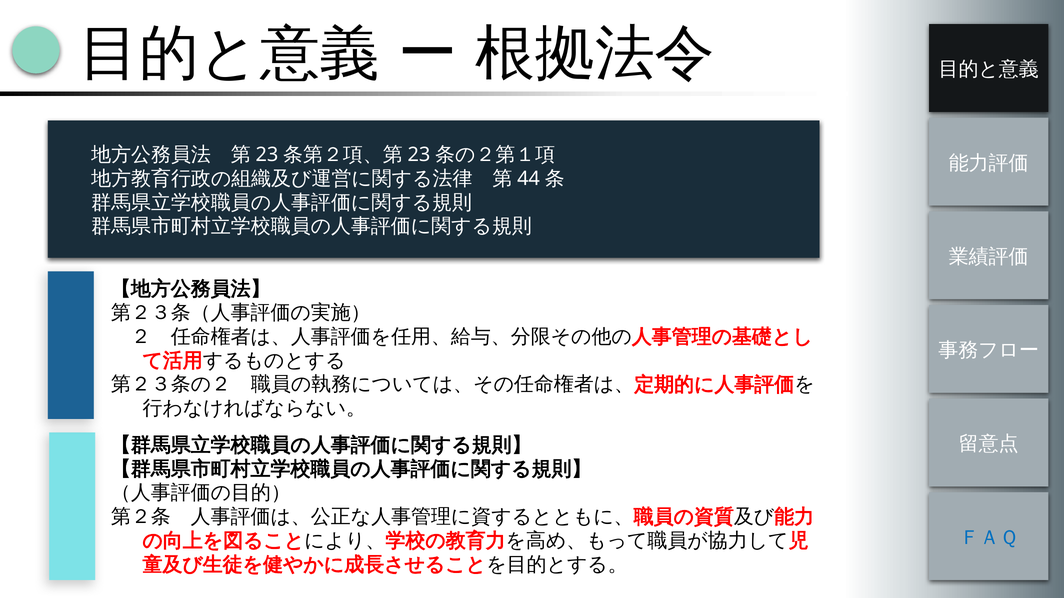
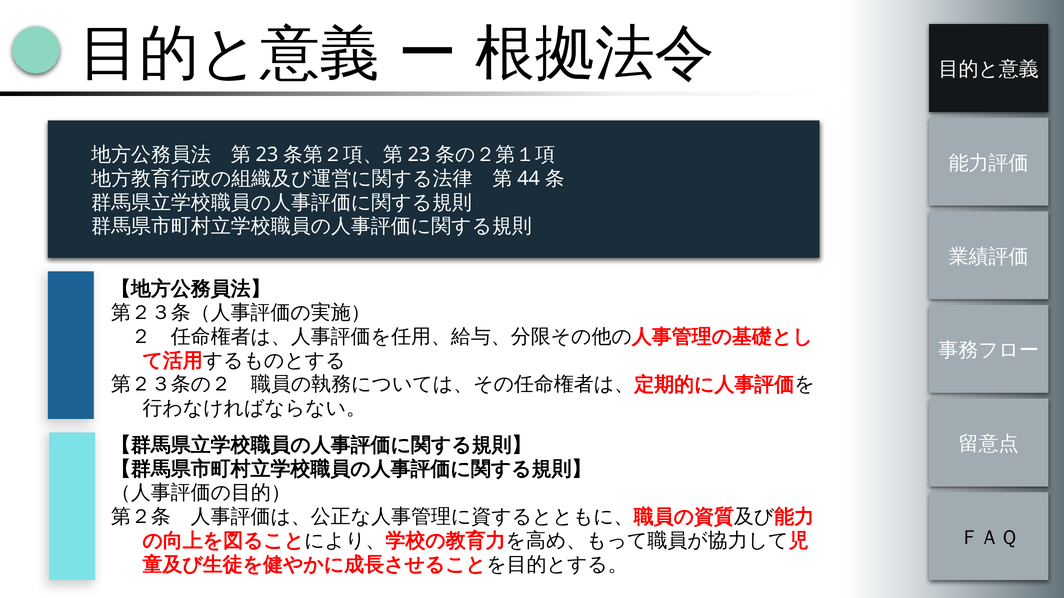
ＦＡＱ colour: blue -> black
